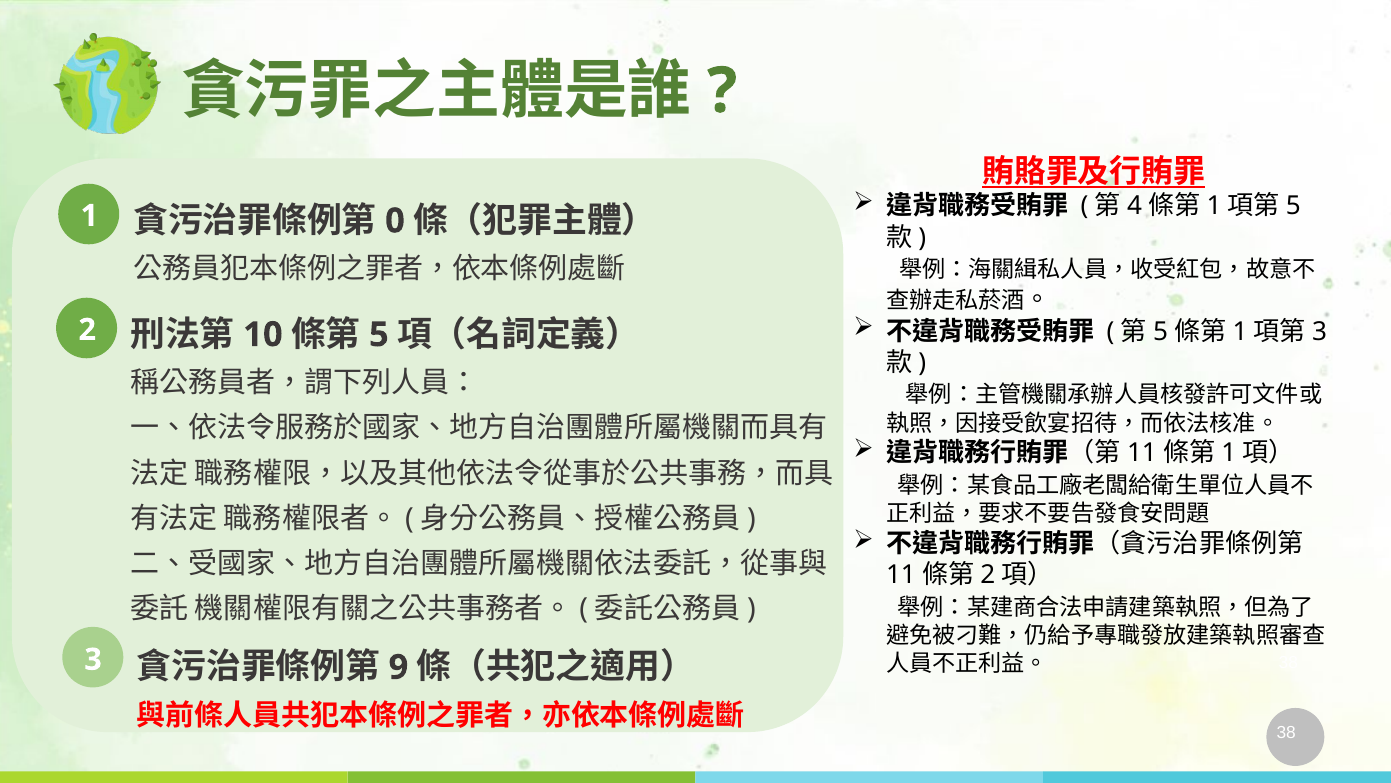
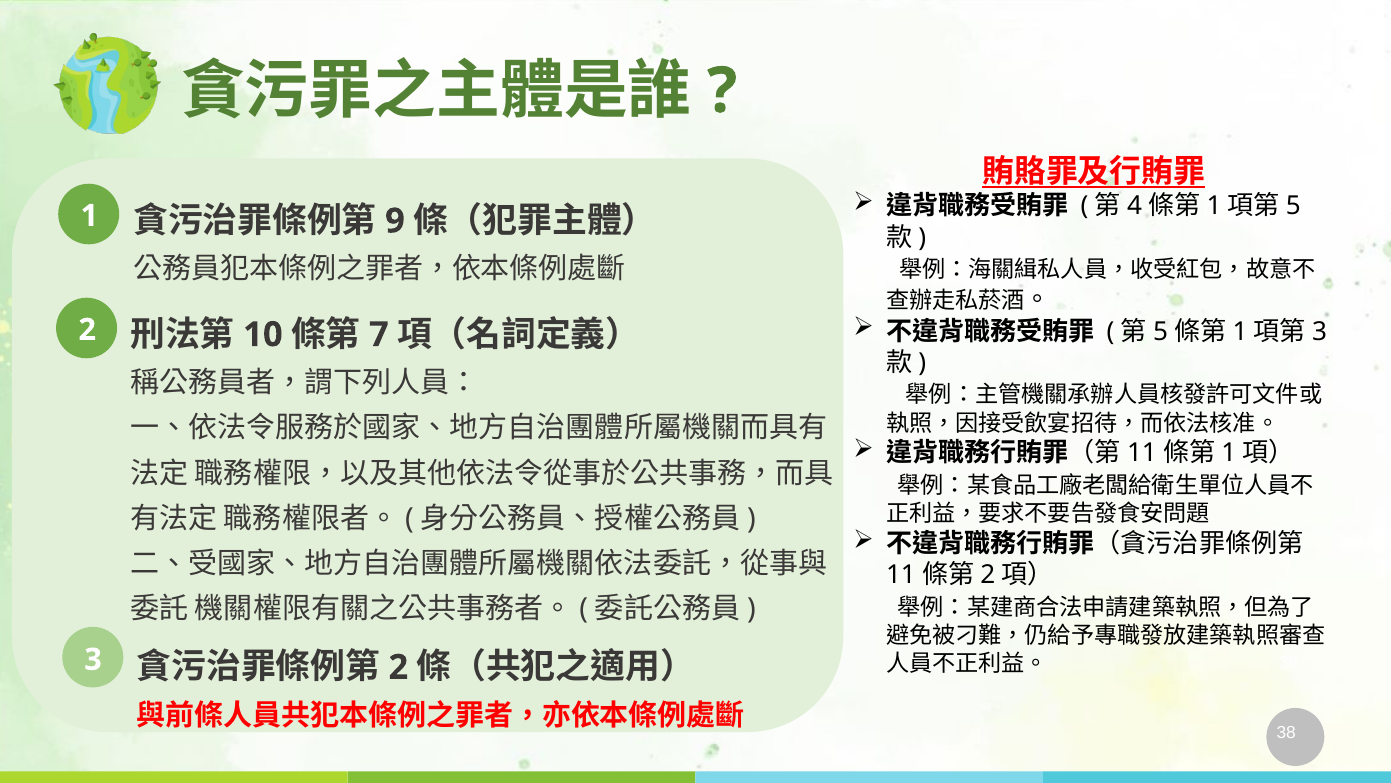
0: 0 -> 9
5: 5 -> 7
9 at (398, 667): 9 -> 2
